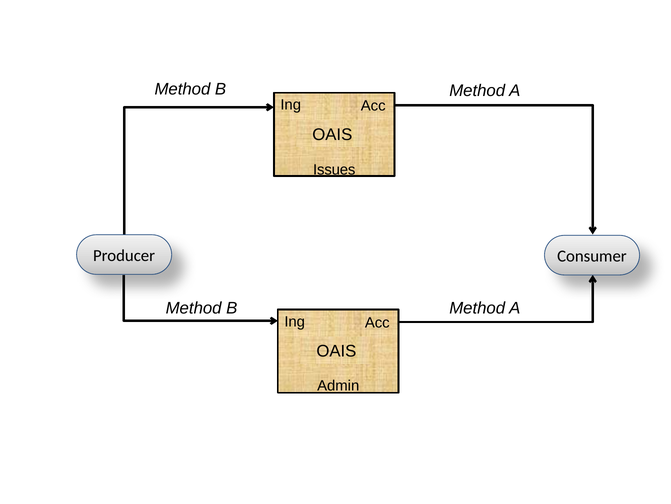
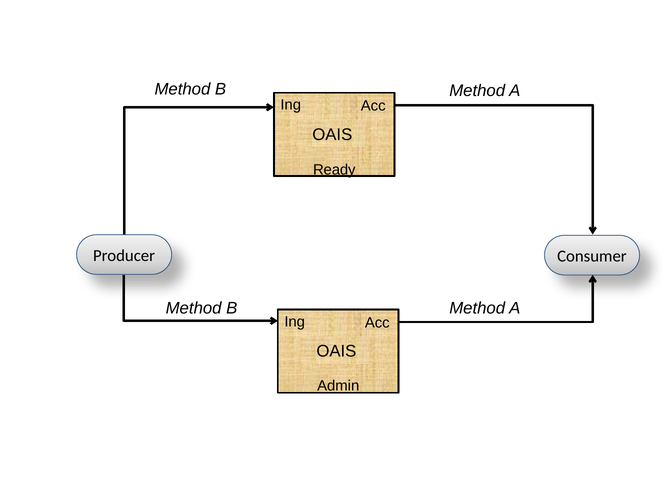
Issues: Issues -> Ready
